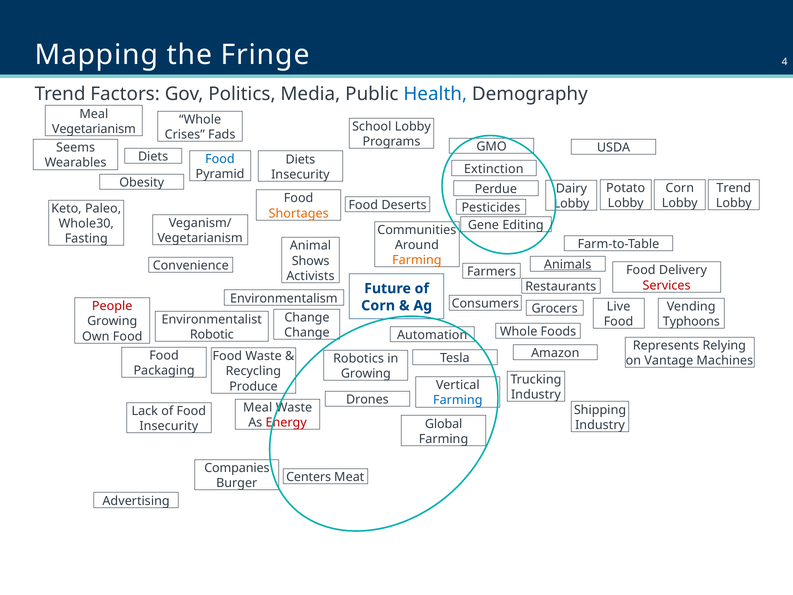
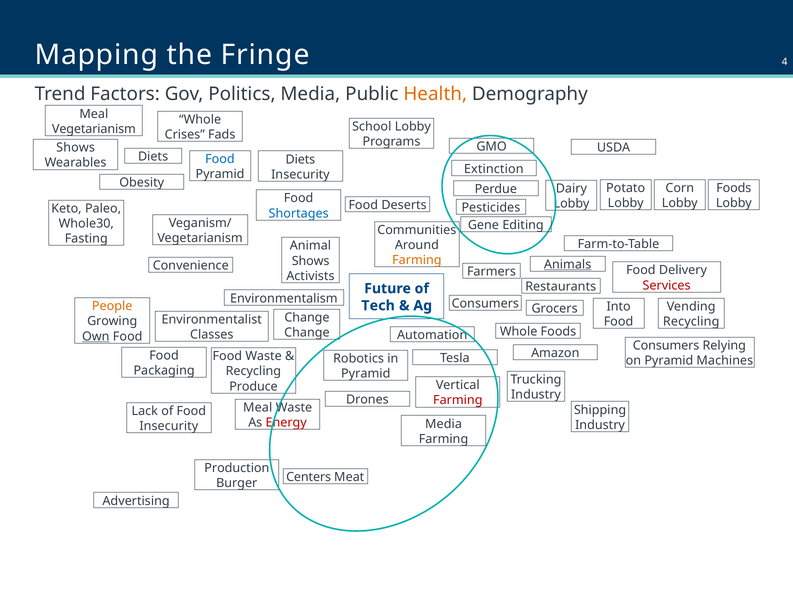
Health colour: blue -> orange
Seems at (76, 148): Seems -> Shows
Trend at (734, 188): Trend -> Foods
Shortages colour: orange -> blue
People colour: red -> orange
Live: Live -> Into
Corn at (378, 305): Corn -> Tech
Typhoons at (691, 322): Typhoons -> Recycling
Robotic: Robotic -> Classes
Own underline: none -> present
Represents at (666, 345): Represents -> Consumers
on Vantage: Vantage -> Pyramid
Growing at (366, 373): Growing -> Pyramid
Farming at (458, 400) colour: blue -> red
Global at (444, 424): Global -> Media
Companies: Companies -> Production
